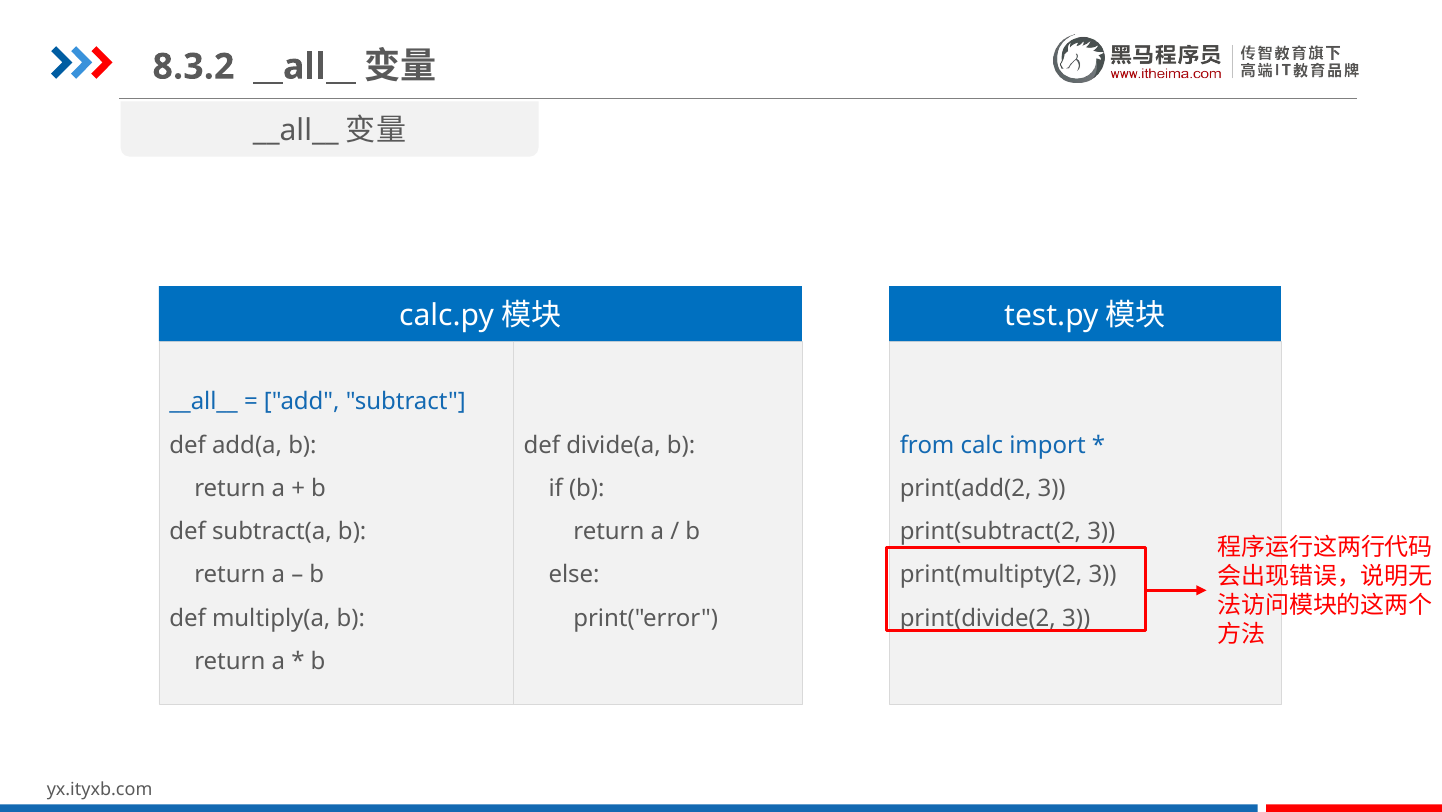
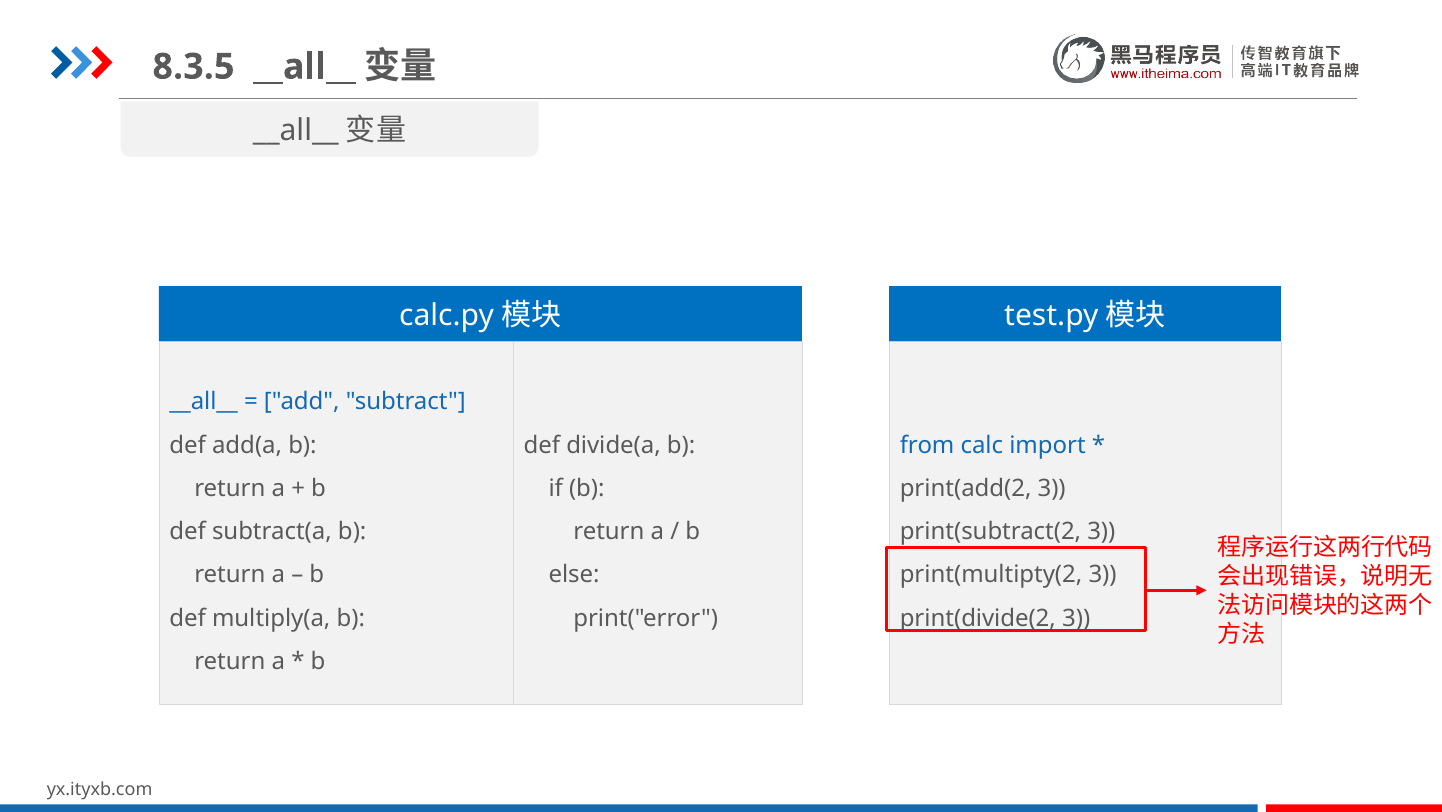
8.3.2: 8.3.2 -> 8.3.5
